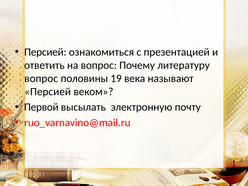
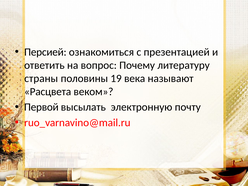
вопрос at (41, 78): вопрос -> страны
Персией at (48, 92): Персией -> Расцвета
